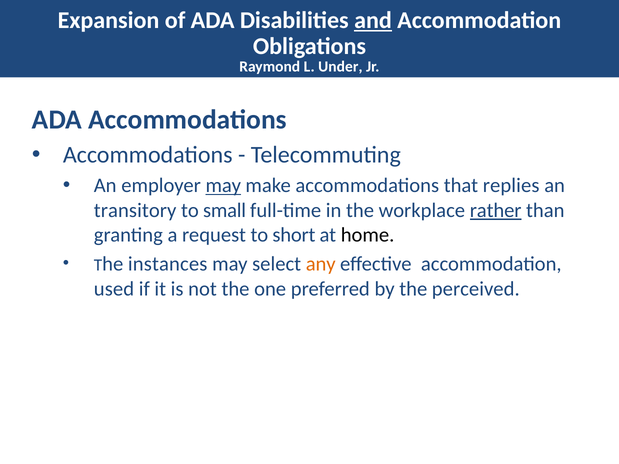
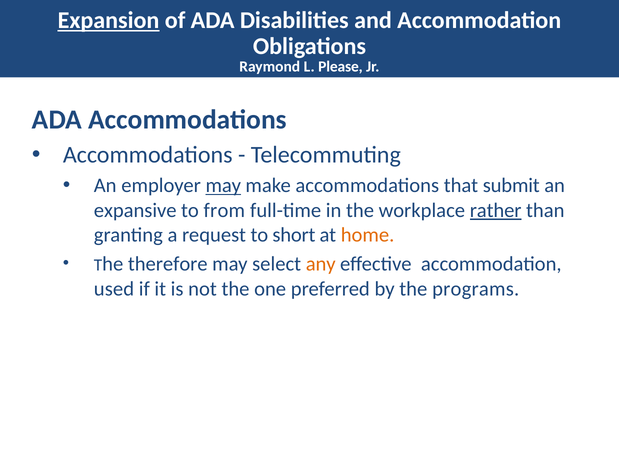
Expansion underline: none -> present
and underline: present -> none
Under: Under -> Please
replies: replies -> submit
transitory: transitory -> expansive
small: small -> from
home colour: black -> orange
instances: instances -> therefore
perceived: perceived -> programs
